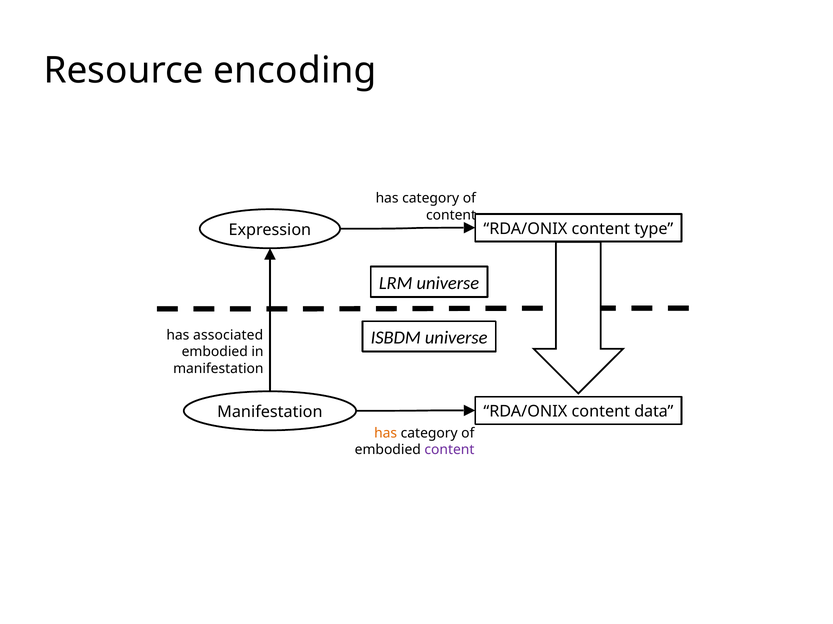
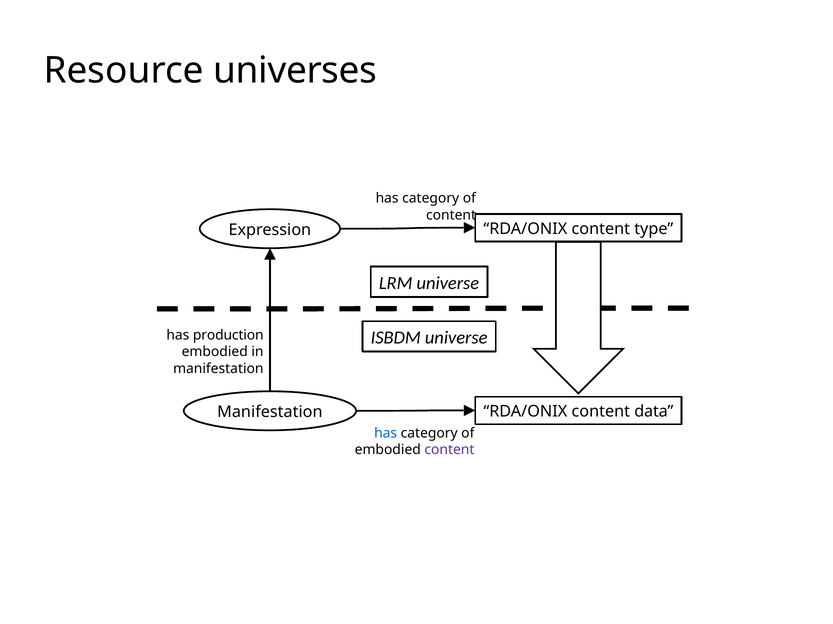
encoding: encoding -> universes
associated: associated -> production
has at (386, 434) colour: orange -> blue
